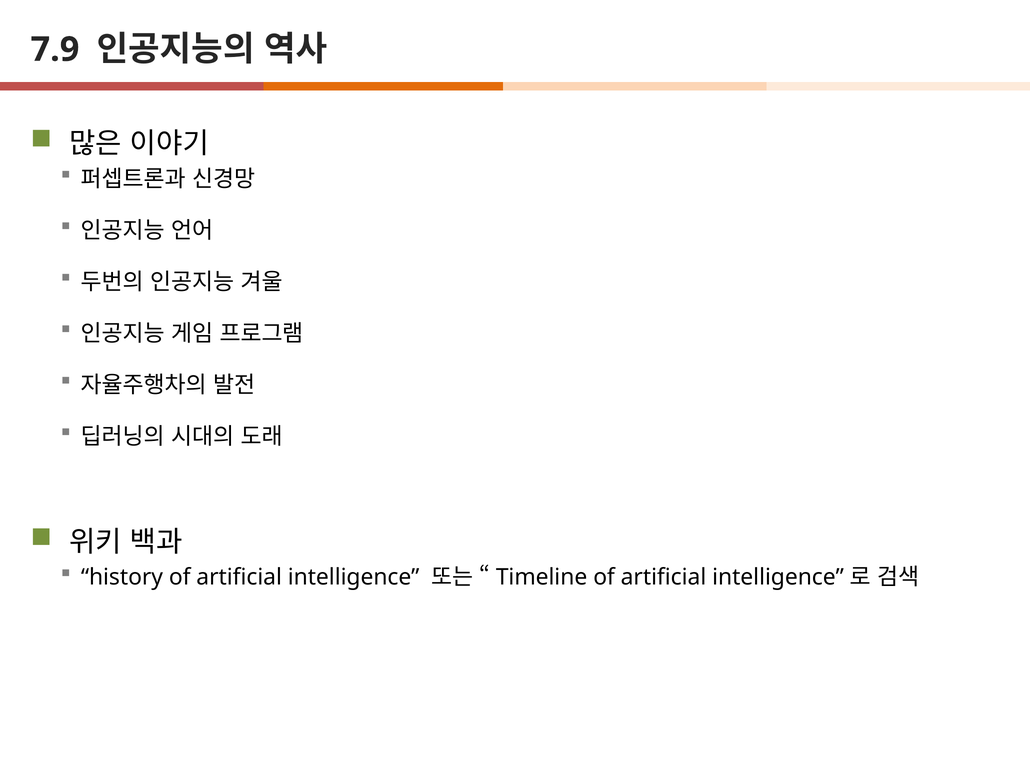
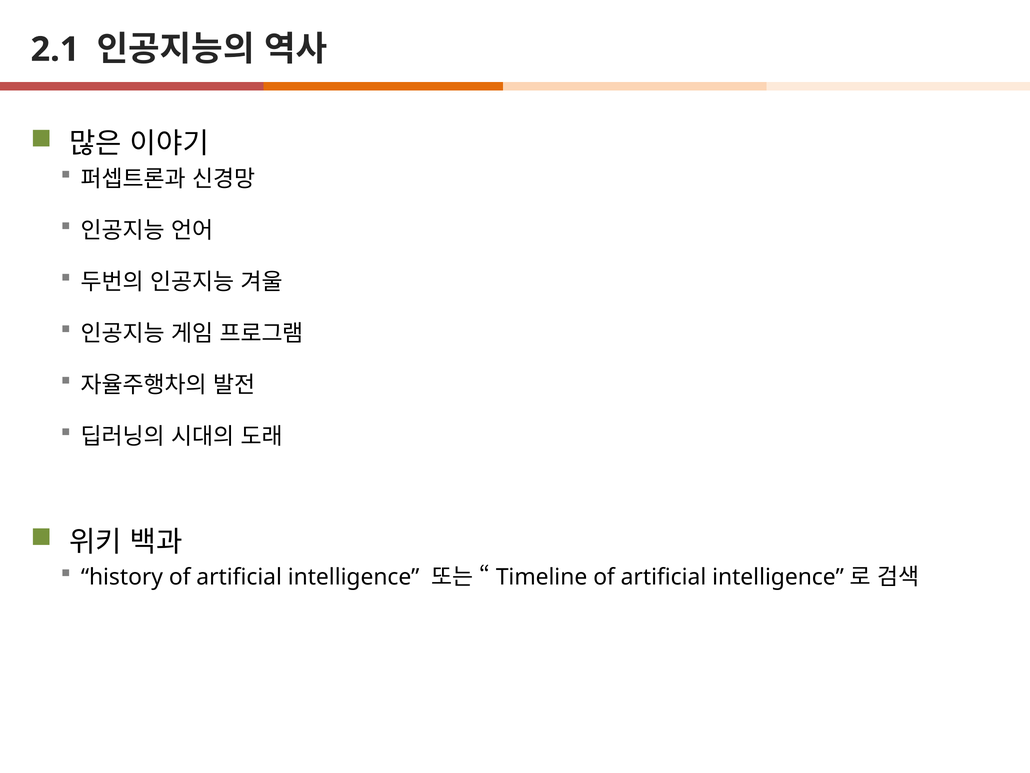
7.9: 7.9 -> 2.1
